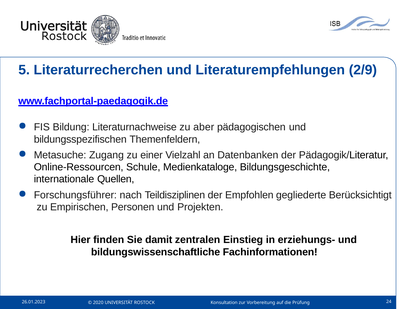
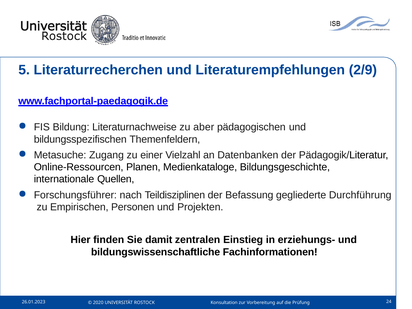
Schule: Schule -> Planen
Empfohlen: Empfohlen -> Befassung
Berücksichtigt: Berücksichtigt -> Durchführung
